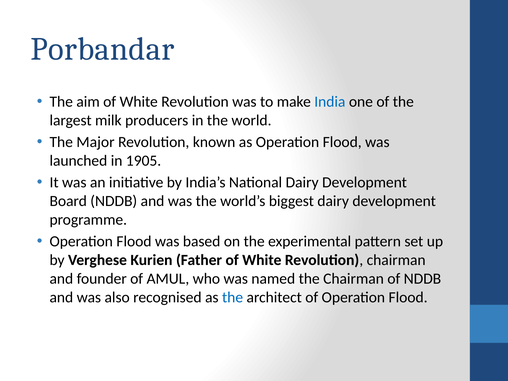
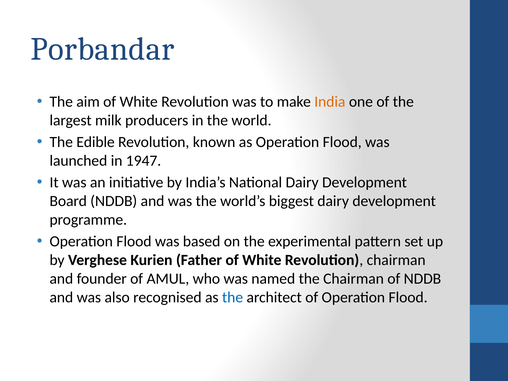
India colour: blue -> orange
Major: Major -> Edible
1905: 1905 -> 1947
